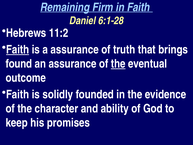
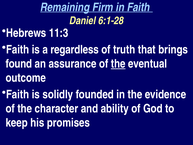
11:2: 11:2 -> 11:3
Faith at (18, 49) underline: present -> none
a assurance: assurance -> regardless
